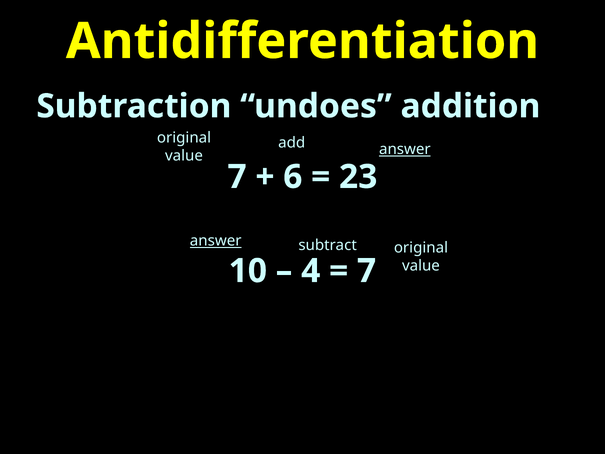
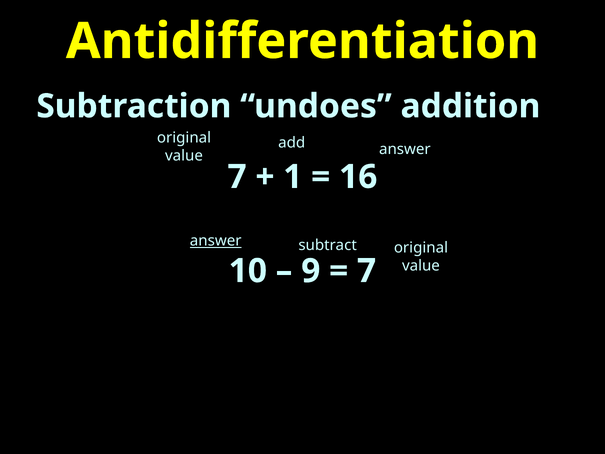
answer at (405, 149) underline: present -> none
6: 6 -> 1
23: 23 -> 16
4: 4 -> 9
